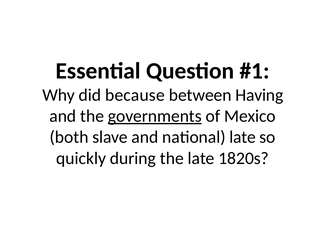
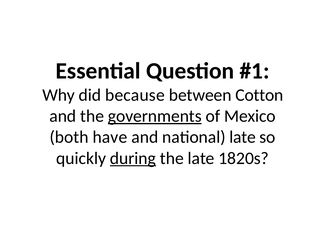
Having: Having -> Cotton
slave: slave -> have
during underline: none -> present
